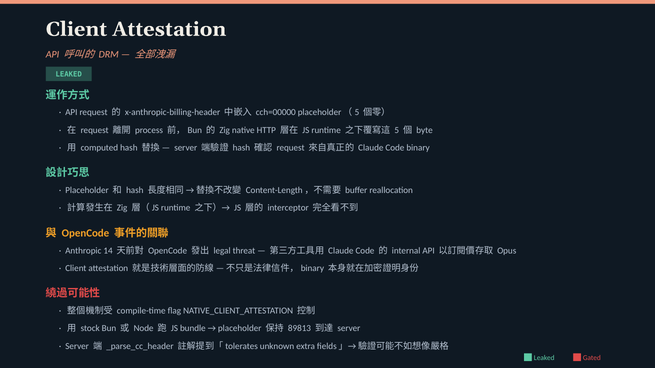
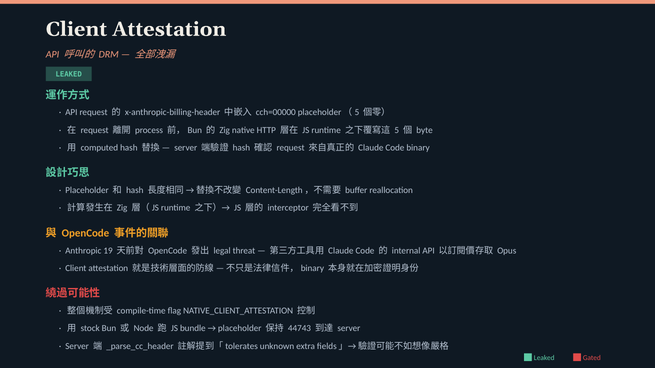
14: 14 -> 19
89813: 89813 -> 44743
